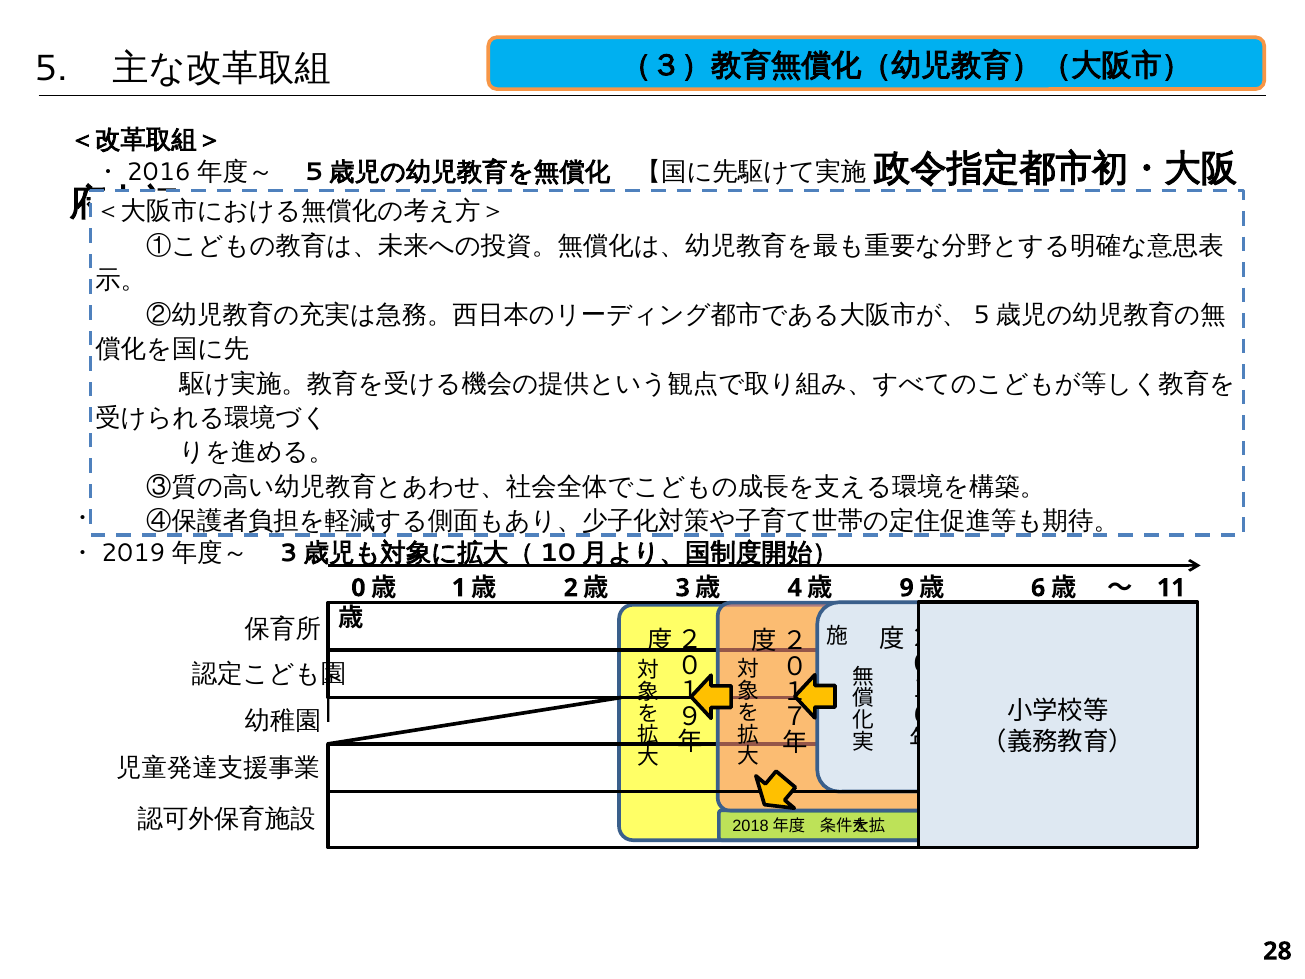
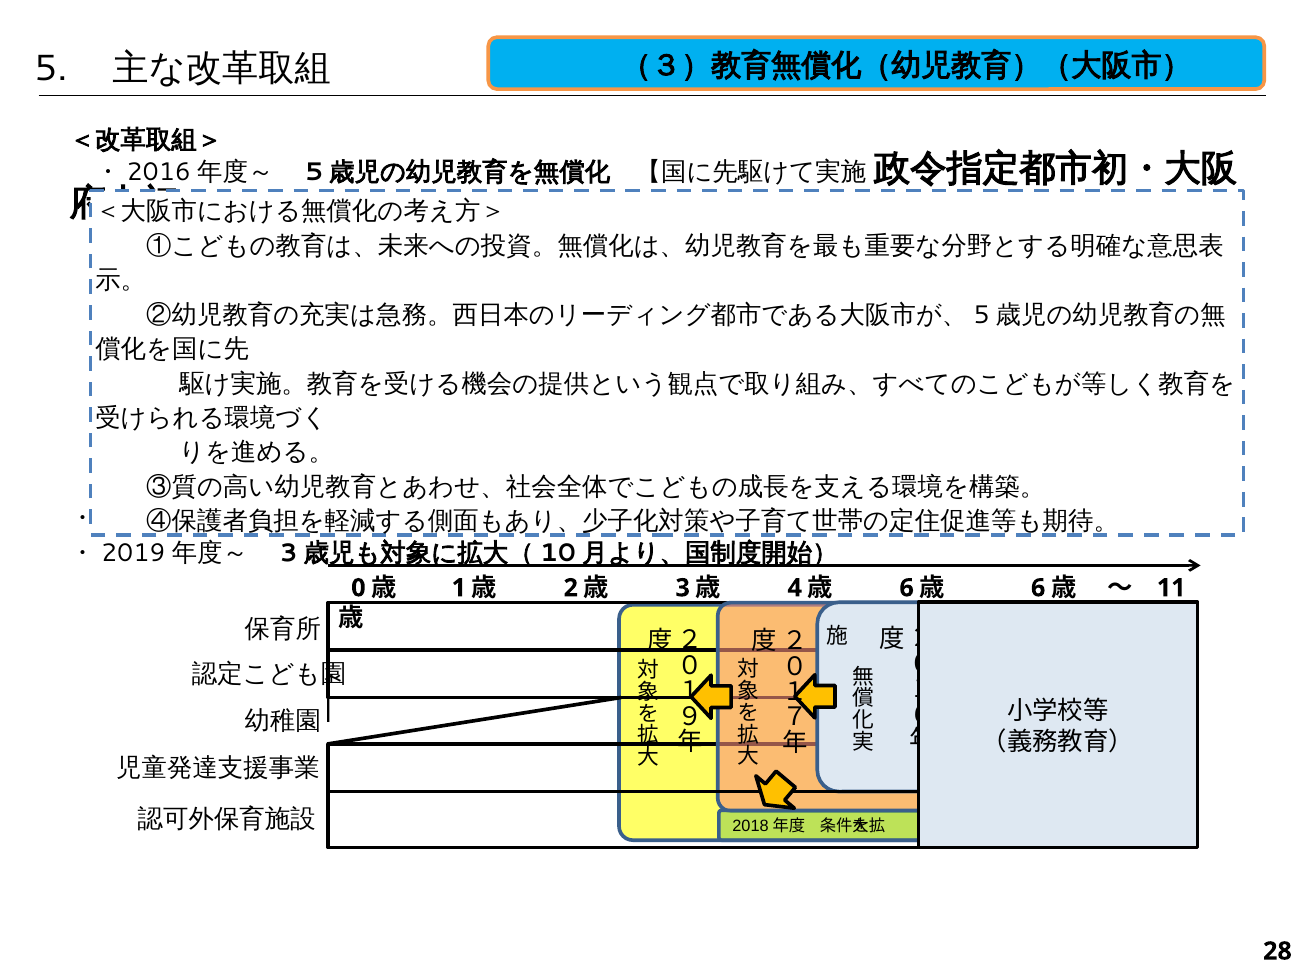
9 at (907, 588): 9 -> 6
